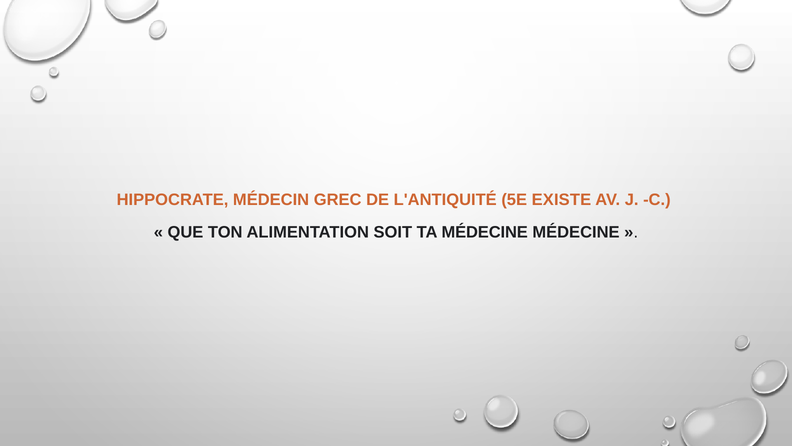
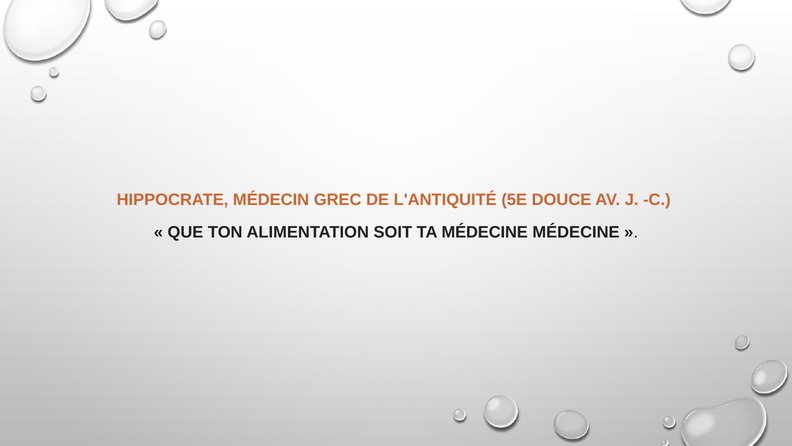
EXISTE: EXISTE -> DOUCE
